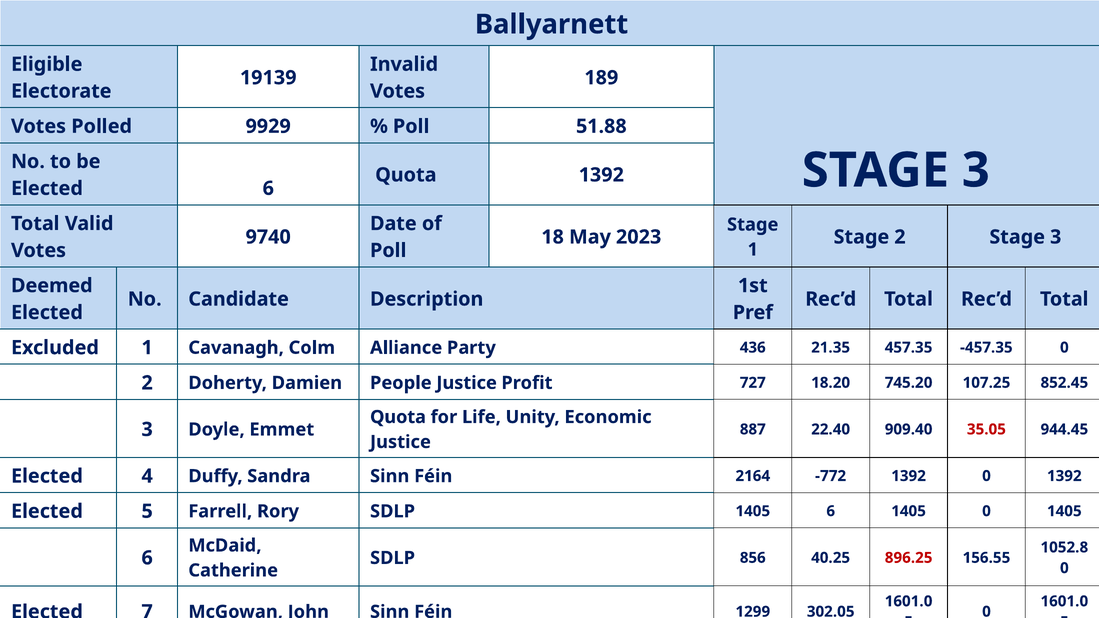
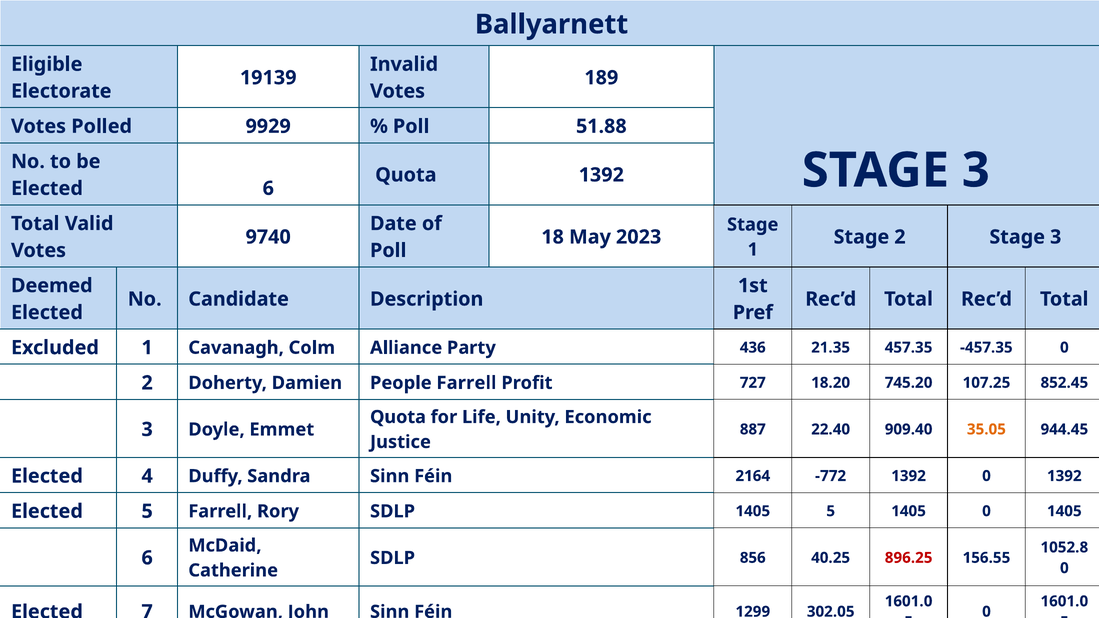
People Justice: Justice -> Farrell
35.05 colour: red -> orange
SDLP 1405 6: 6 -> 5
